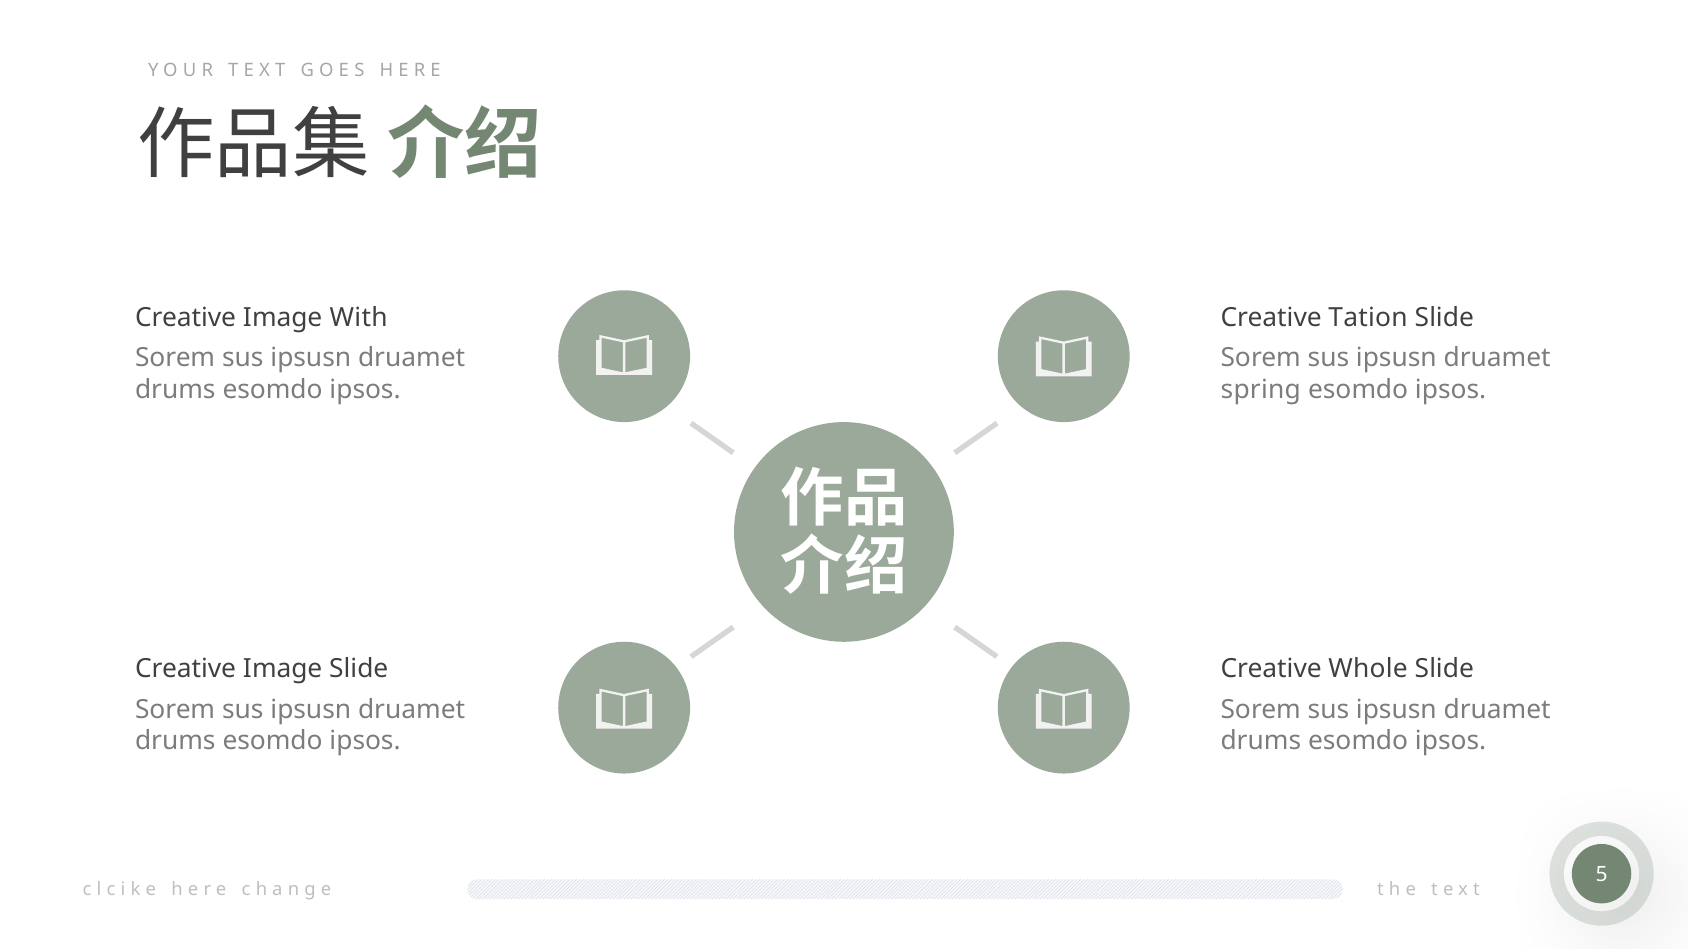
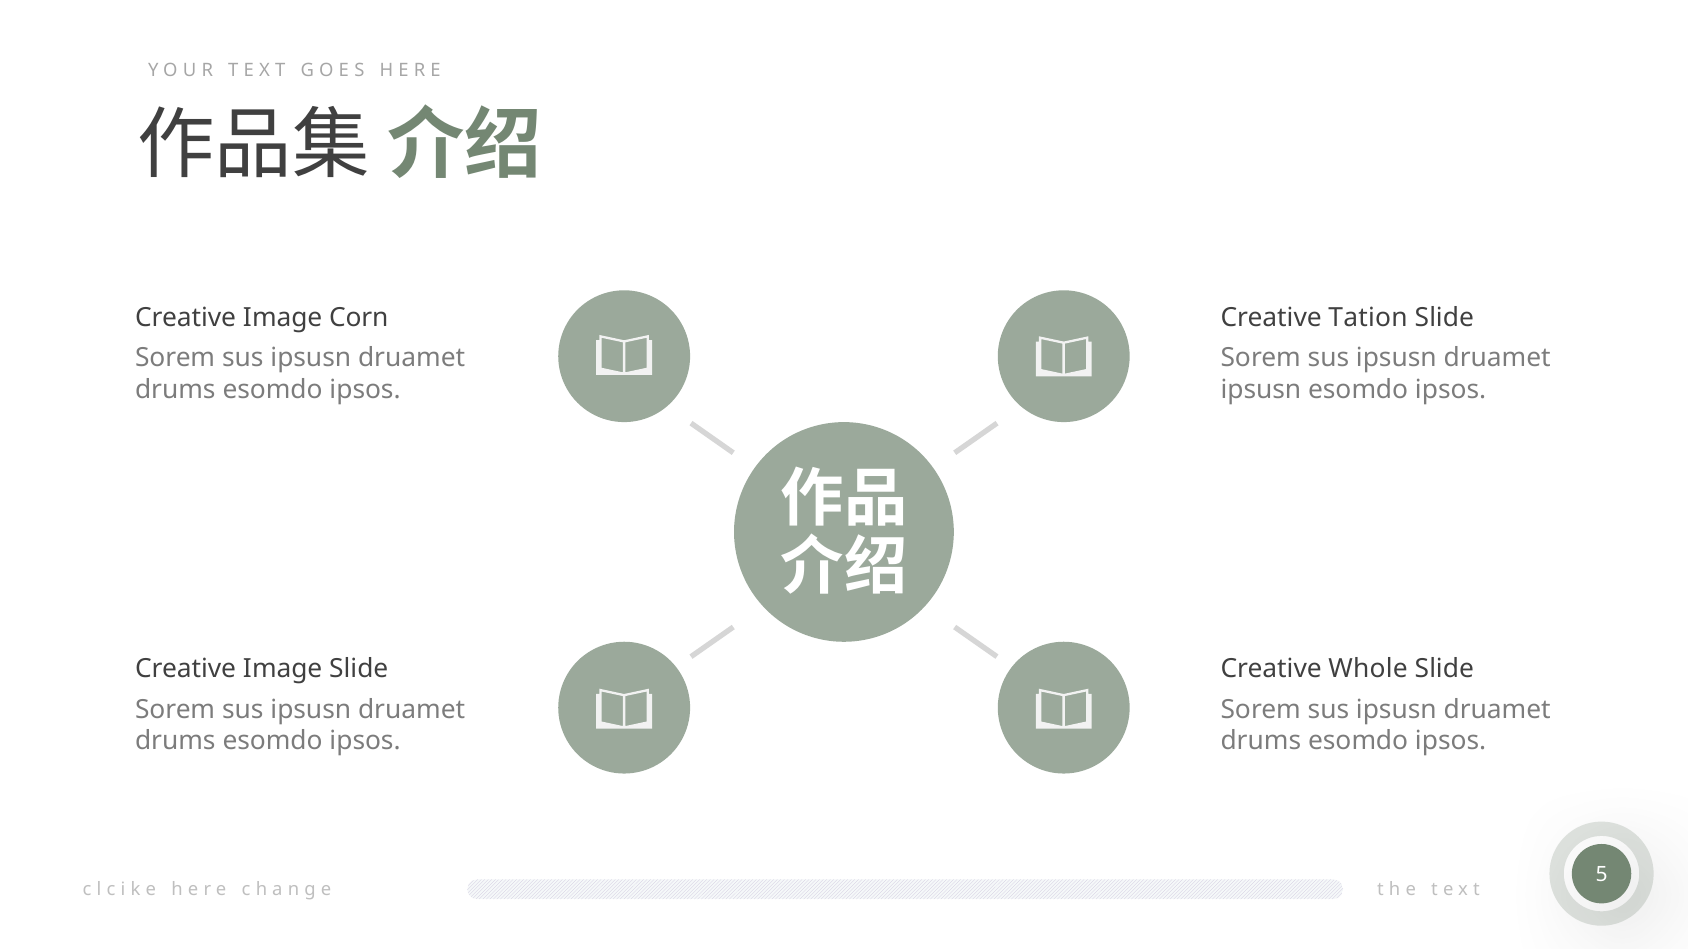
With: With -> Corn
spring at (1261, 390): spring -> ipsusn
